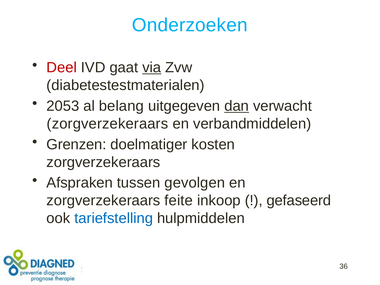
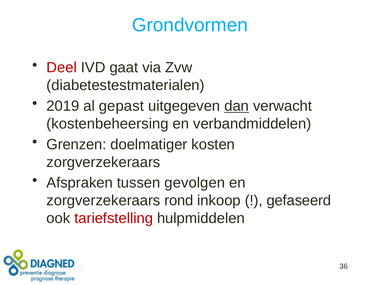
Onderzoeken: Onderzoeken -> Grondvormen
via underline: present -> none
2053: 2053 -> 2019
belang: belang -> gepast
zorgverzekeraars at (107, 124): zorgverzekeraars -> kostenbeheersing
feite: feite -> rond
tariefstelling colour: blue -> red
